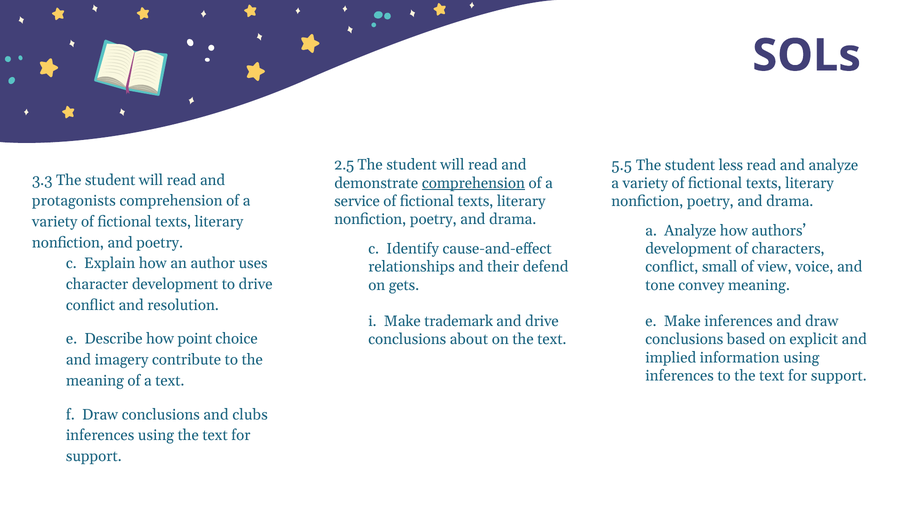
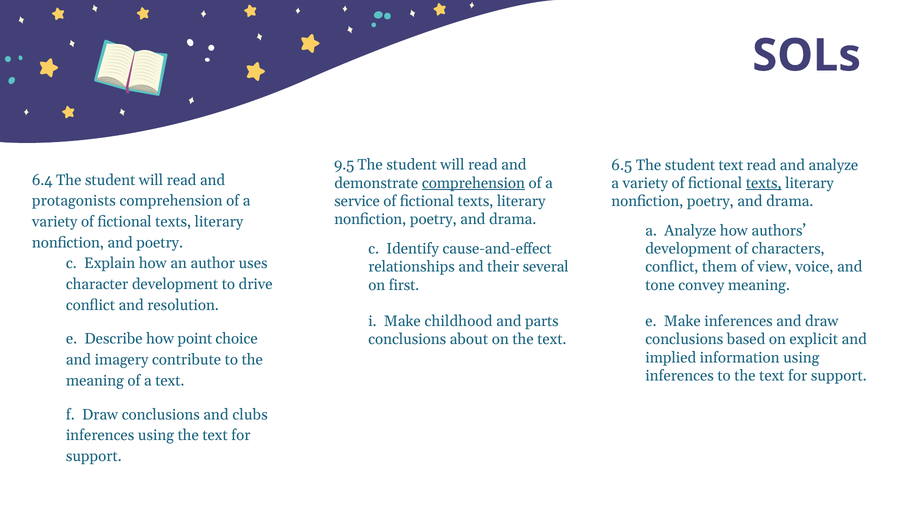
2.5: 2.5 -> 9.5
5.5: 5.5 -> 6.5
student less: less -> text
3.3: 3.3 -> 6.4
texts at (764, 183) underline: none -> present
defend: defend -> several
small: small -> them
gets: gets -> first
trademark: trademark -> childhood
and drive: drive -> parts
